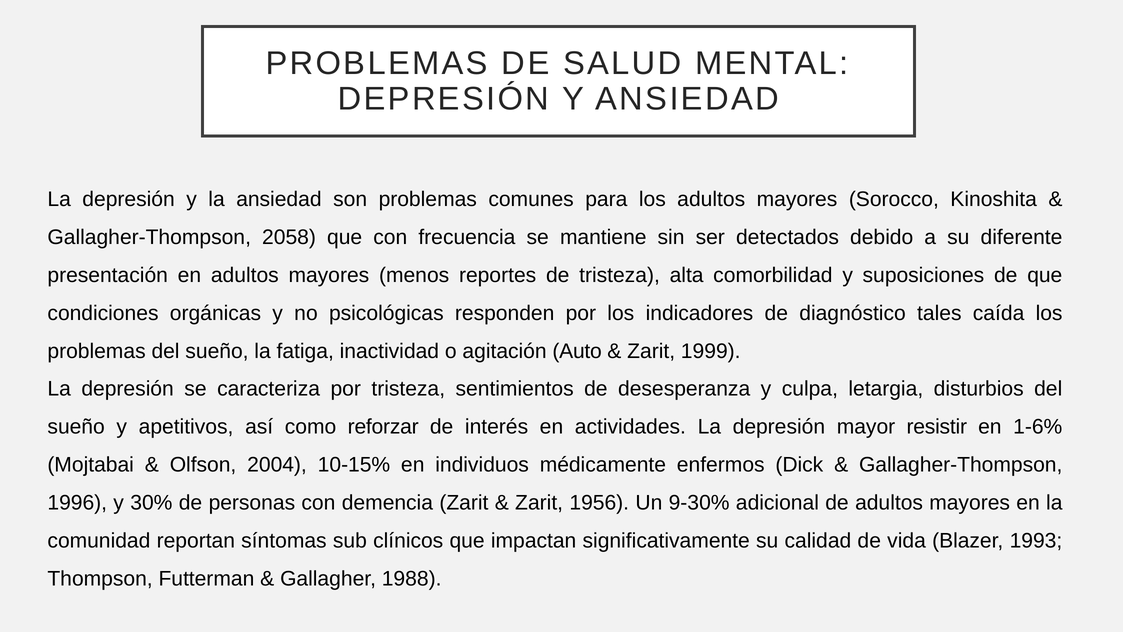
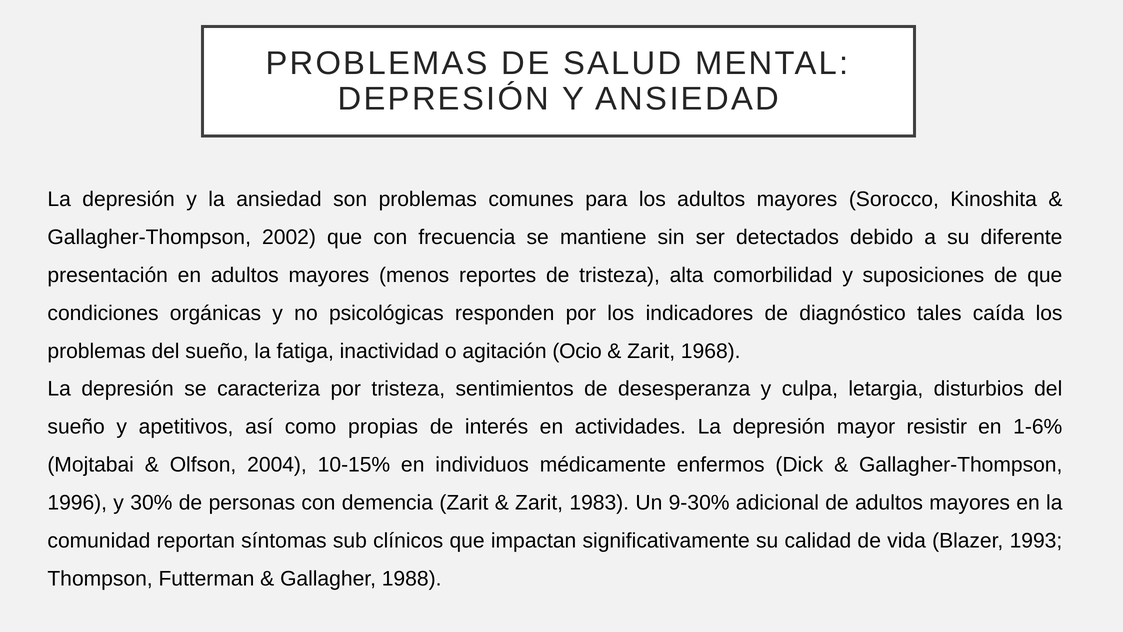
2058: 2058 -> 2002
Auto: Auto -> Ocio
1999: 1999 -> 1968
reforzar: reforzar -> propias
1956: 1956 -> 1983
